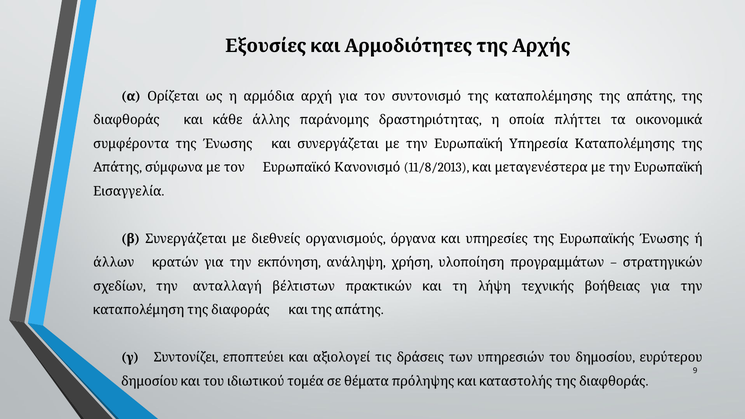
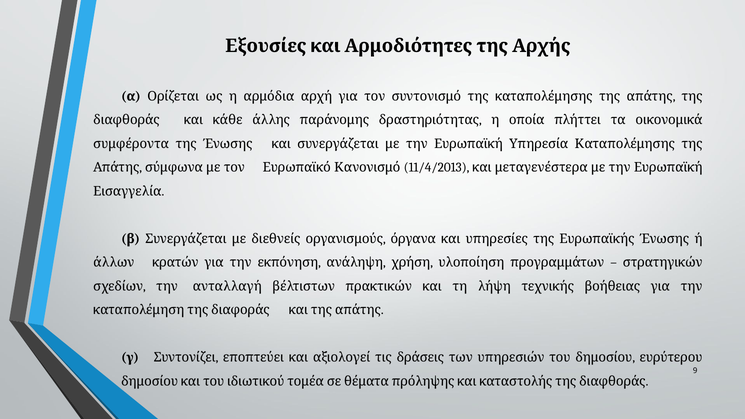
11/8/2013: 11/8/2013 -> 11/4/2013
